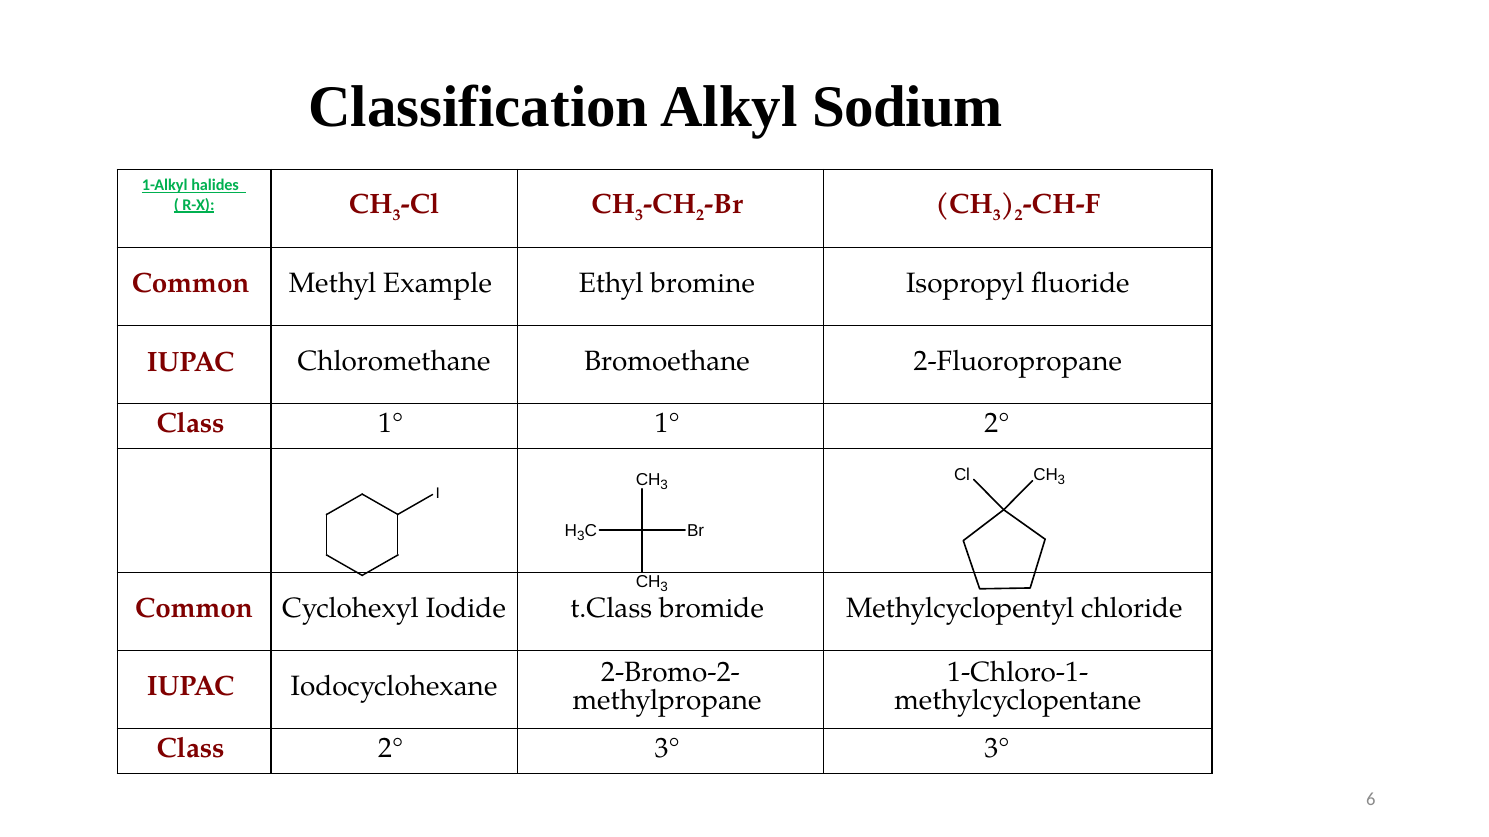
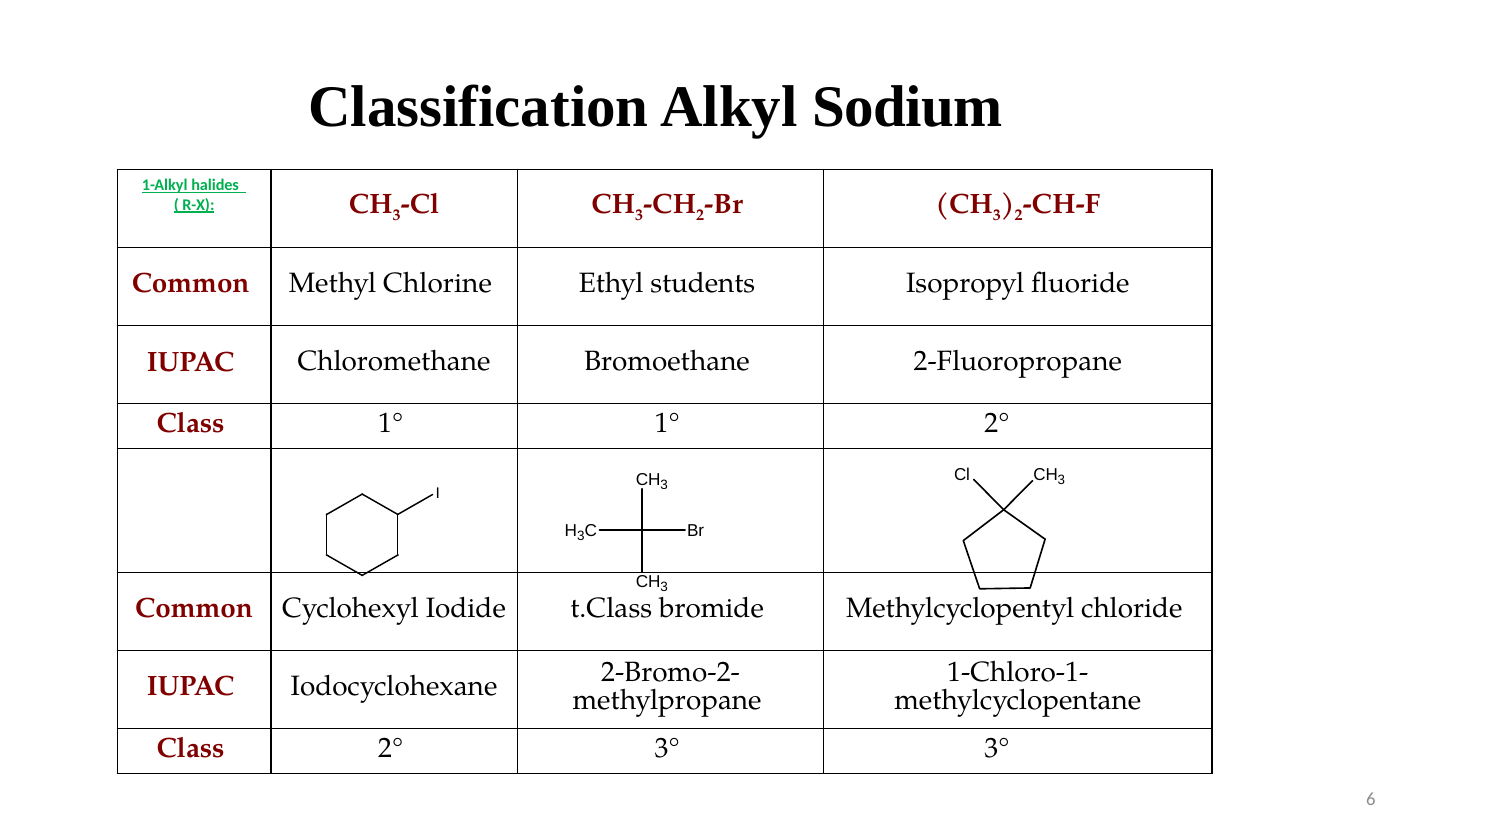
Example: Example -> Chlorine
bromine: bromine -> students
